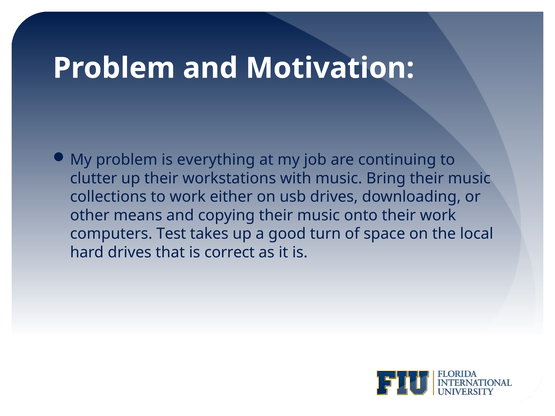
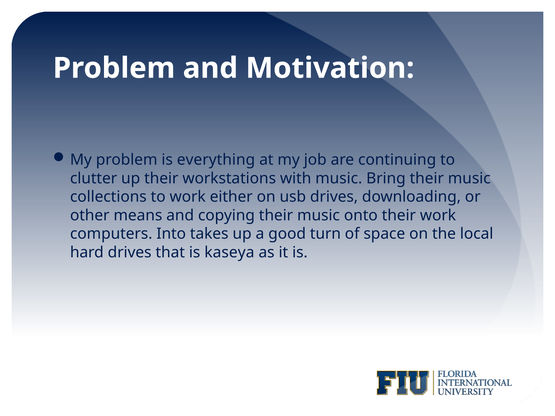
Test: Test -> Into
correct: correct -> kaseya
